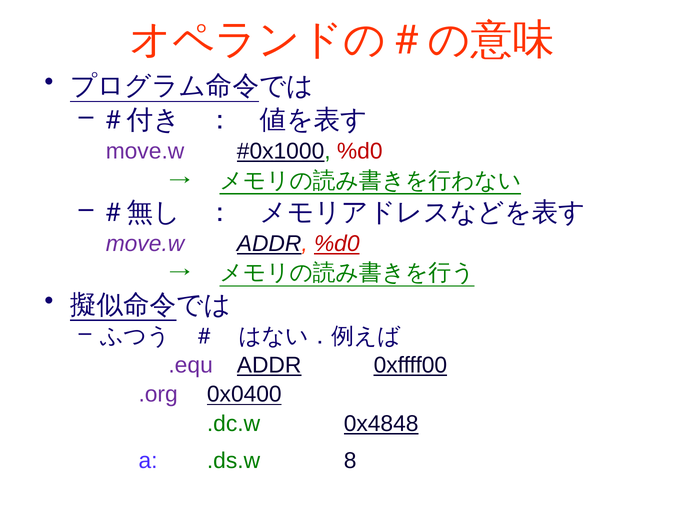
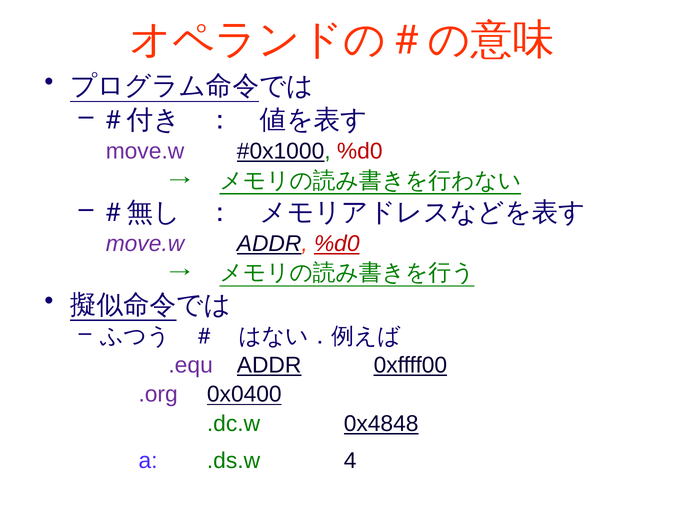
8: 8 -> 4
